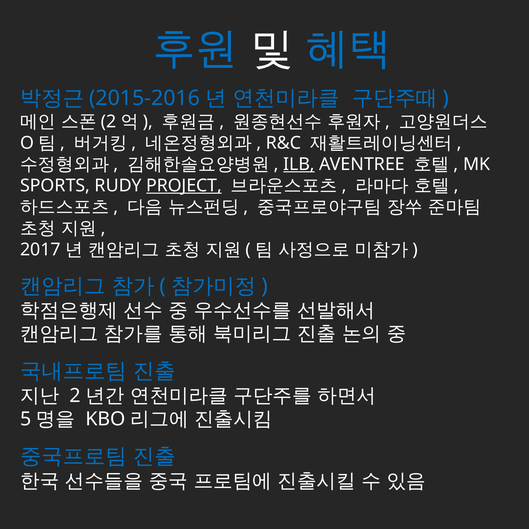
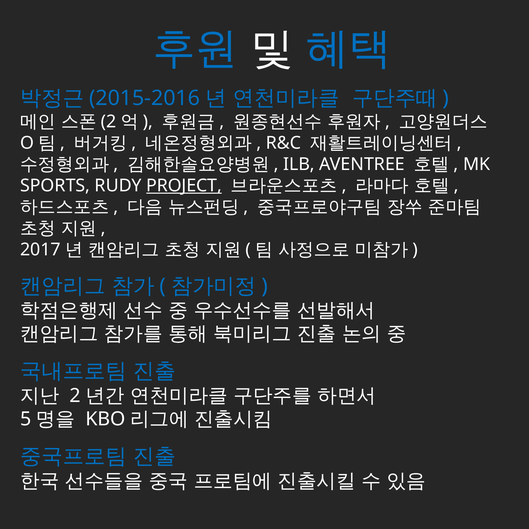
ILB underline: present -> none
